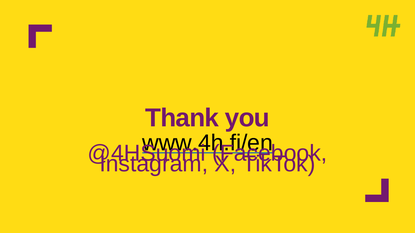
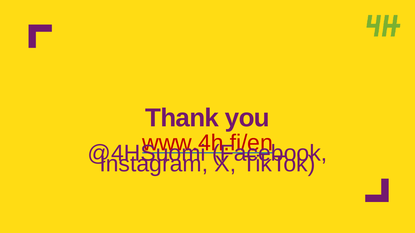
www.4h.fi/en colour: black -> red
